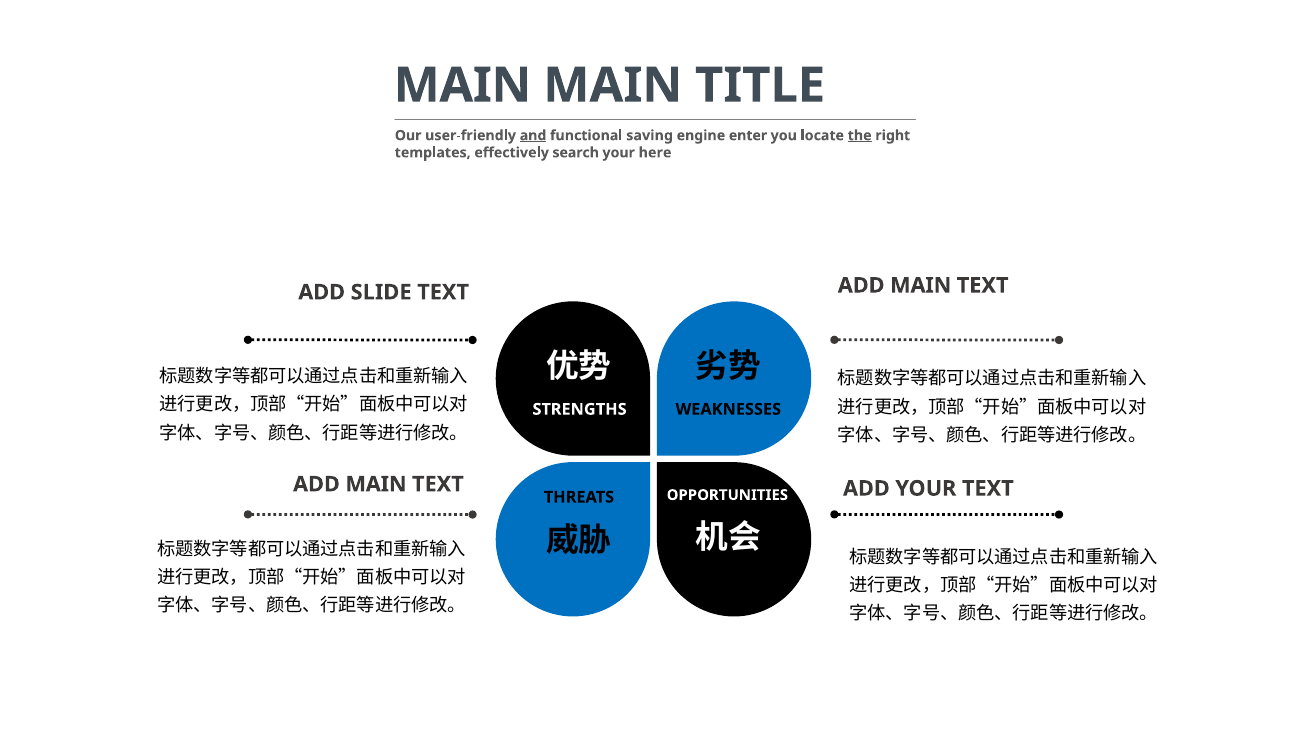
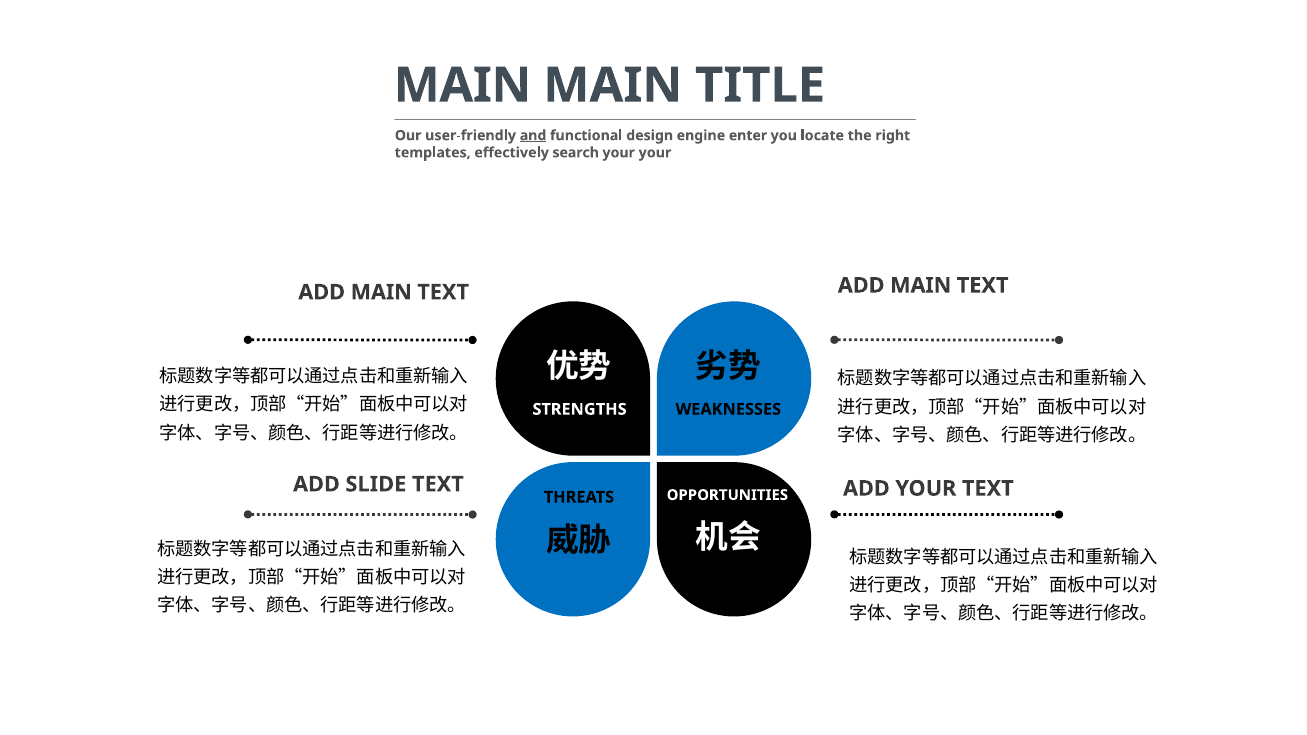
saving: saving -> design
the underline: present -> none
your here: here -> your
SLIDE at (381, 292): SLIDE -> MAIN
MAIN at (376, 484): MAIN -> SLIDE
